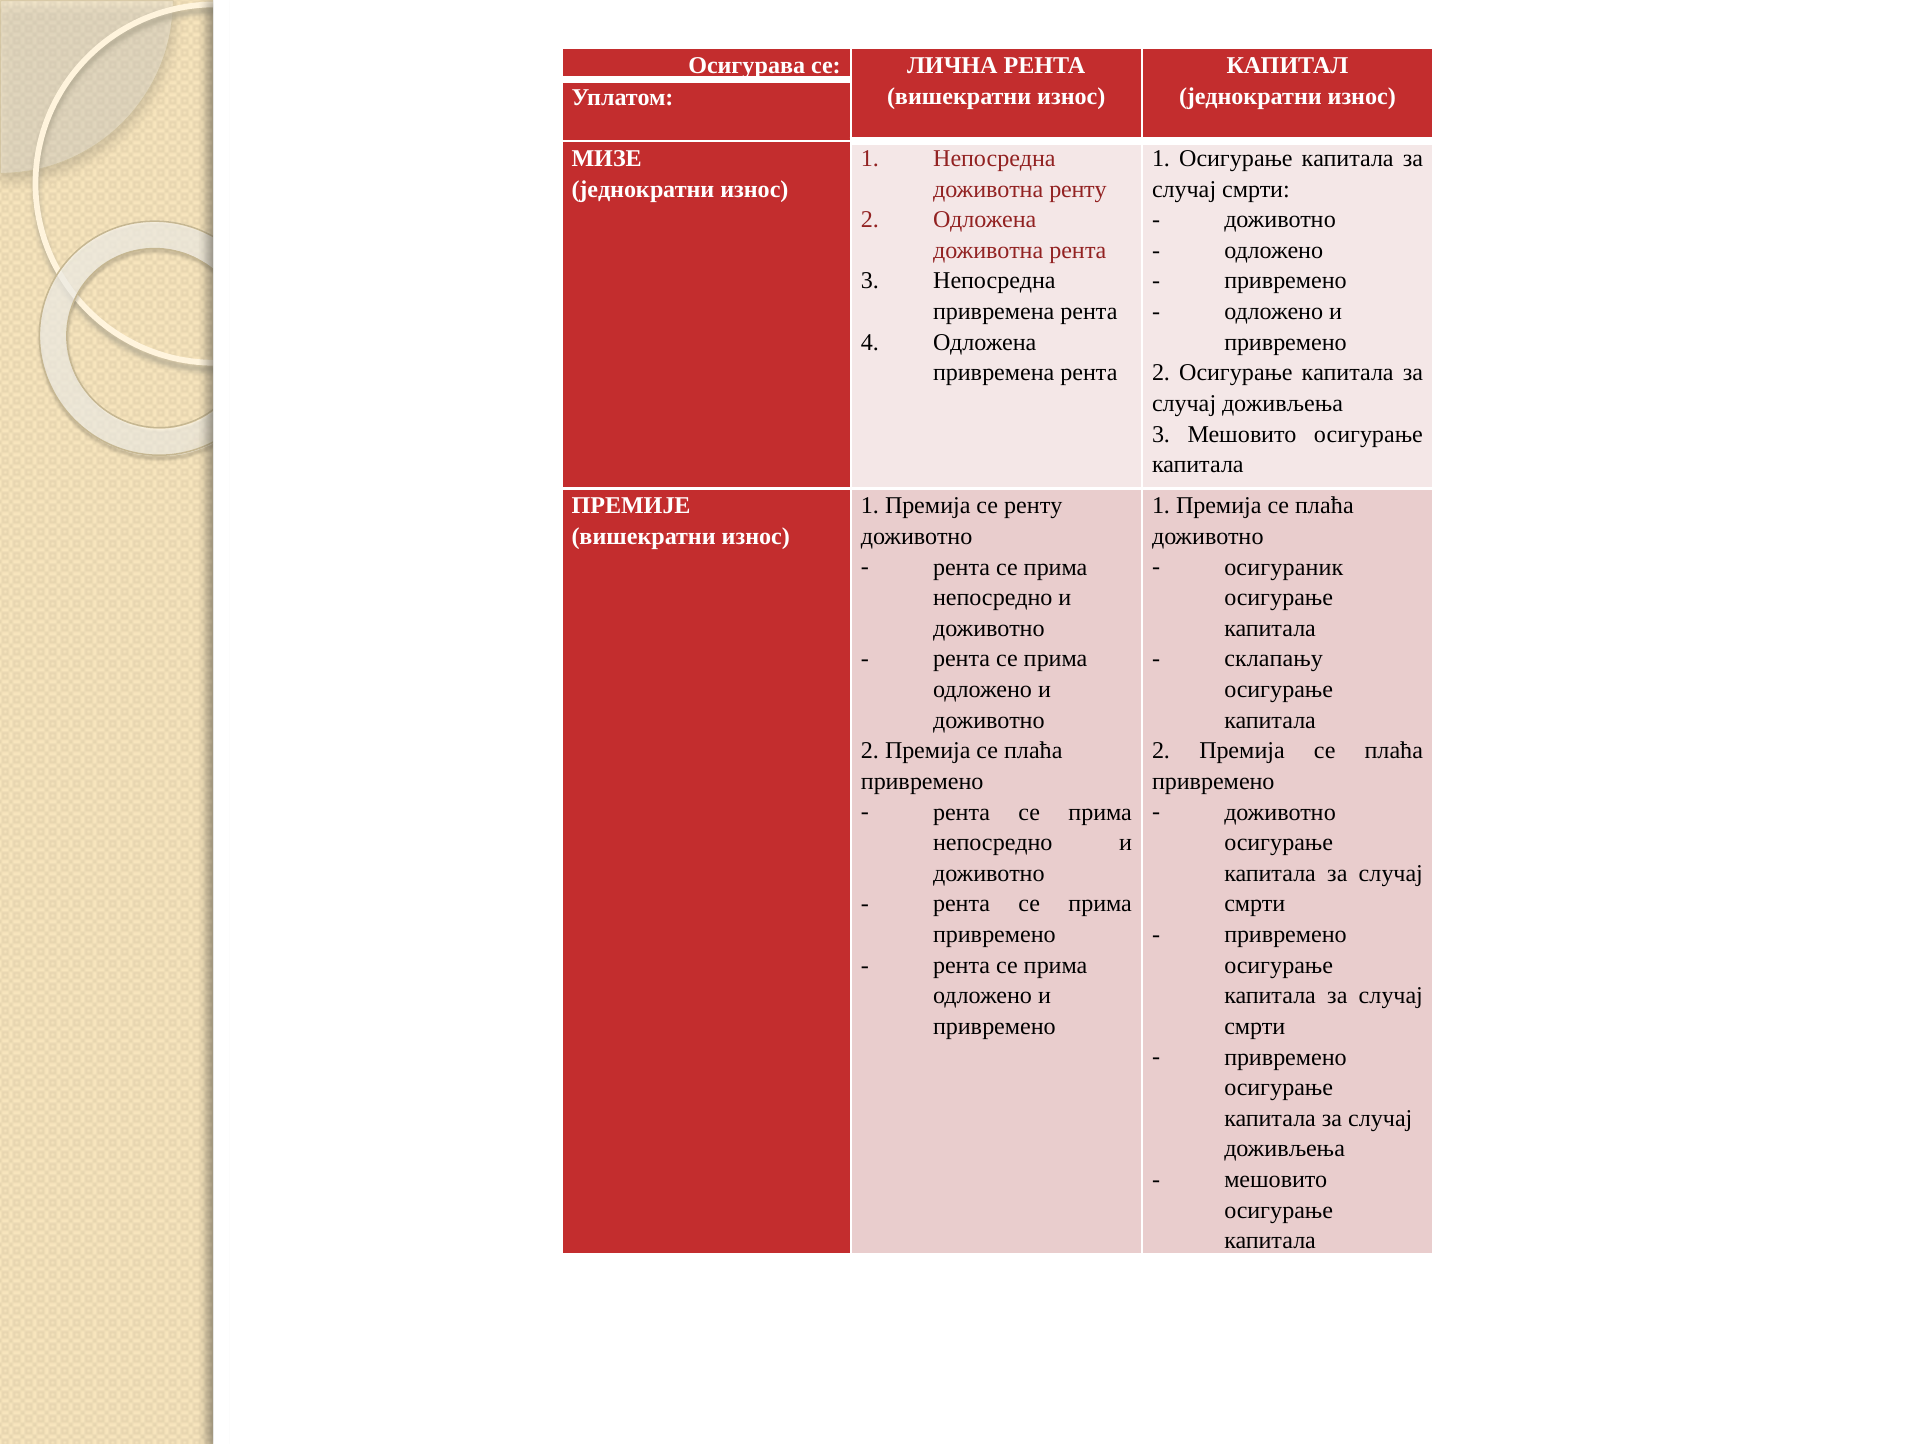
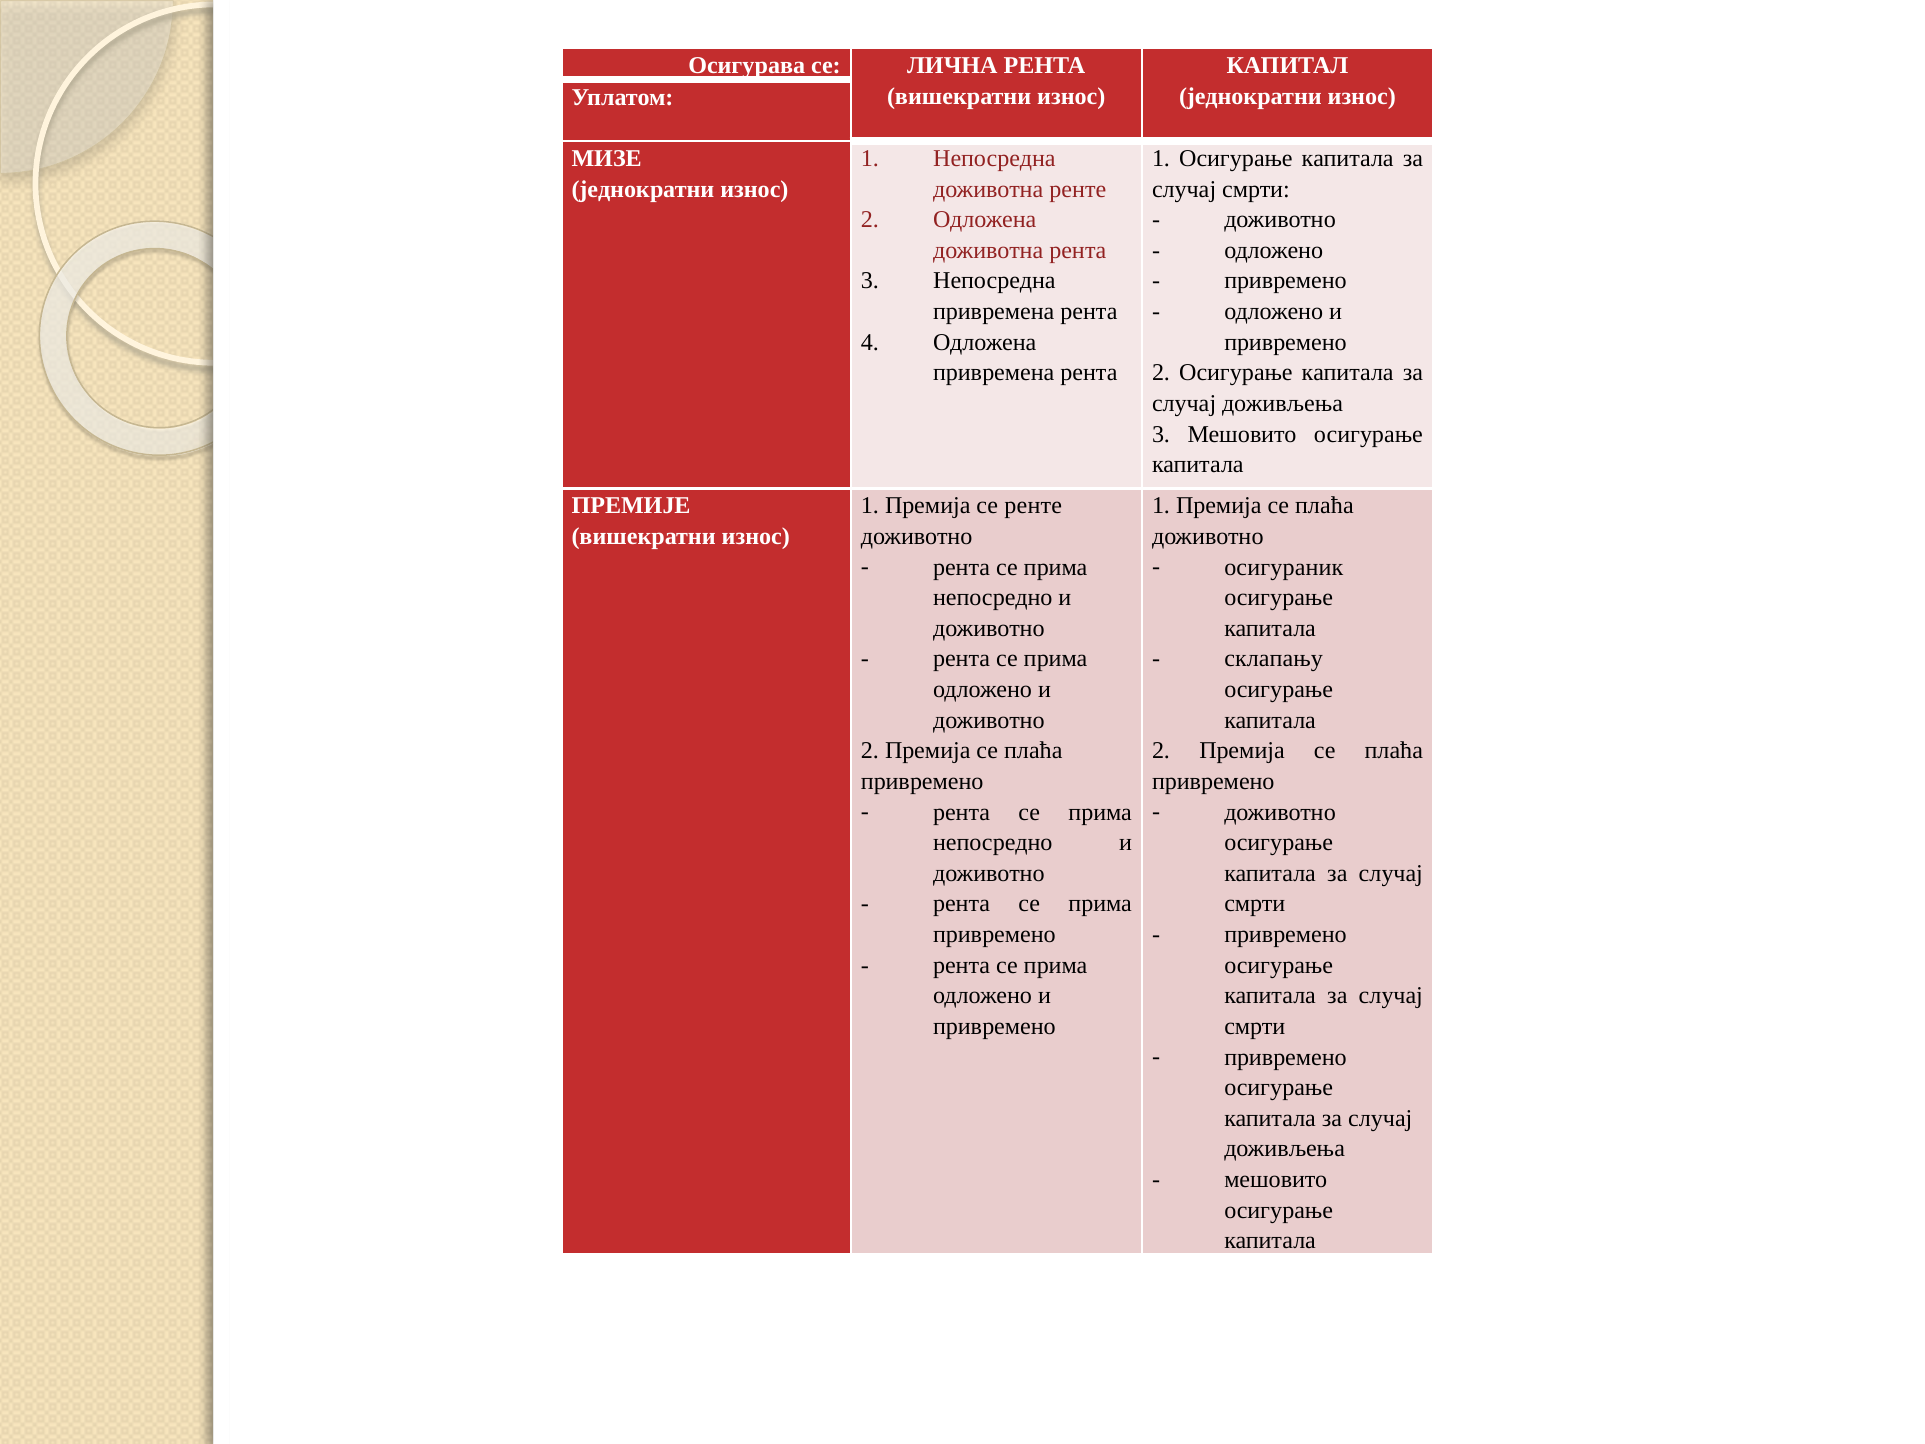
доживотна ренту: ренту -> ренте
се ренту: ренту -> ренте
